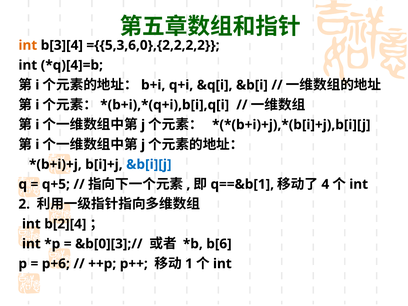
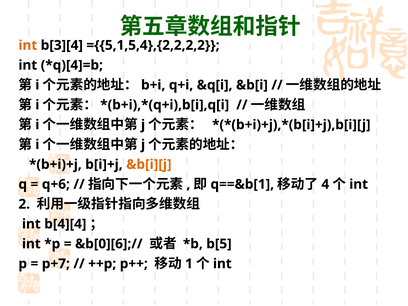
={{5,3,6,0},{2,2,2,2: ={{5,3,6,0},{2,2,2,2 -> ={{5,1,5,4},{2,2,2,2
&b[i][j colour: blue -> orange
q+5: q+5 -> q+6
b[2][4: b[2][4 -> b[4][4
&b[0][3];//: &b[0][3];// -> &b[0][6];//
b[6: b[6 -> b[5
p+6: p+6 -> p+7
